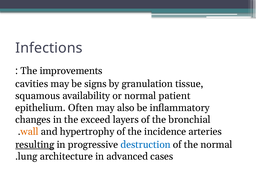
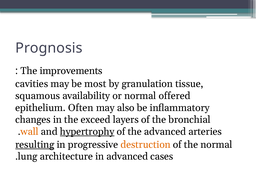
Infections: Infections -> Prognosis
signs: signs -> most
patient: patient -> offered
hypertrophy underline: none -> present
the incidence: incidence -> advanced
destruction colour: blue -> orange
